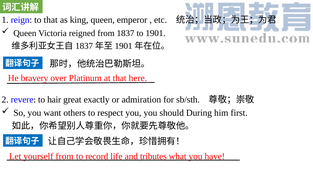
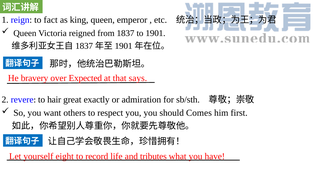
to that: that -> fact
Platinum: Platinum -> Expected
here: here -> says
During: During -> Comes
yourself from: from -> eight
